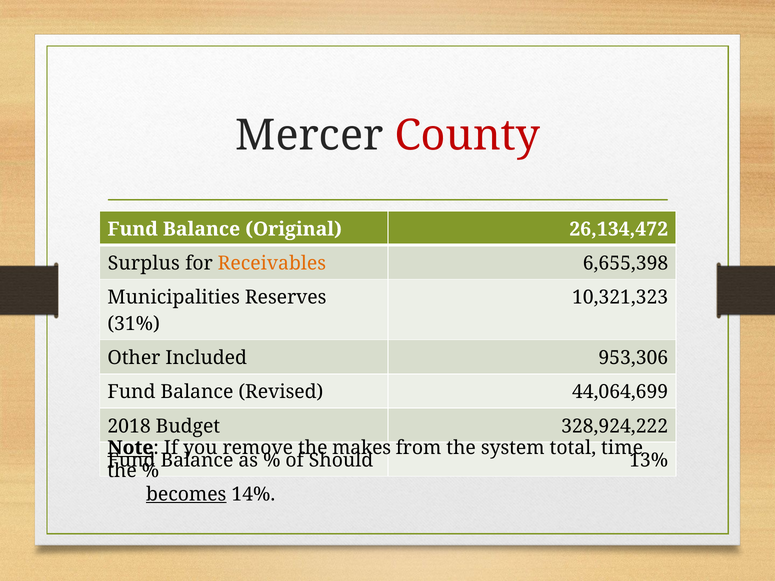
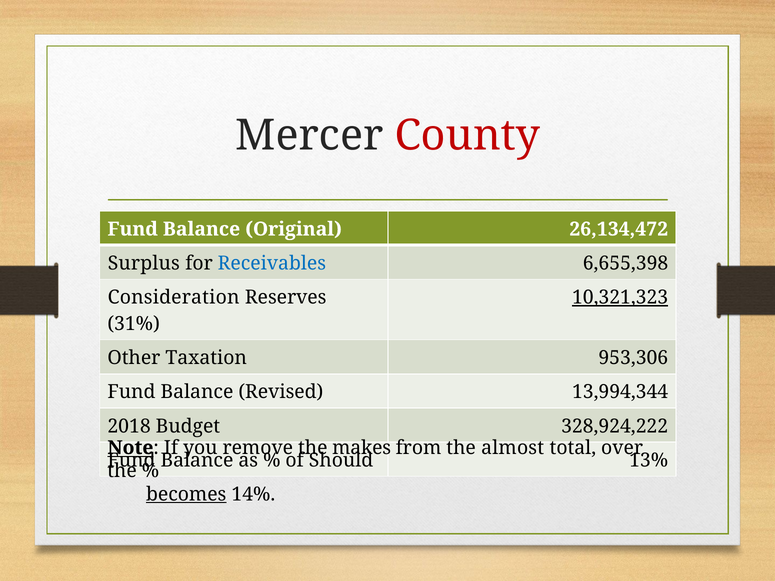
Receivables colour: orange -> blue
Municipalities: Municipalities -> Consideration
10,321,323 underline: none -> present
Included: Included -> Taxation
44,064,699: 44,064,699 -> 13,994,344
system: system -> almost
time: time -> over
